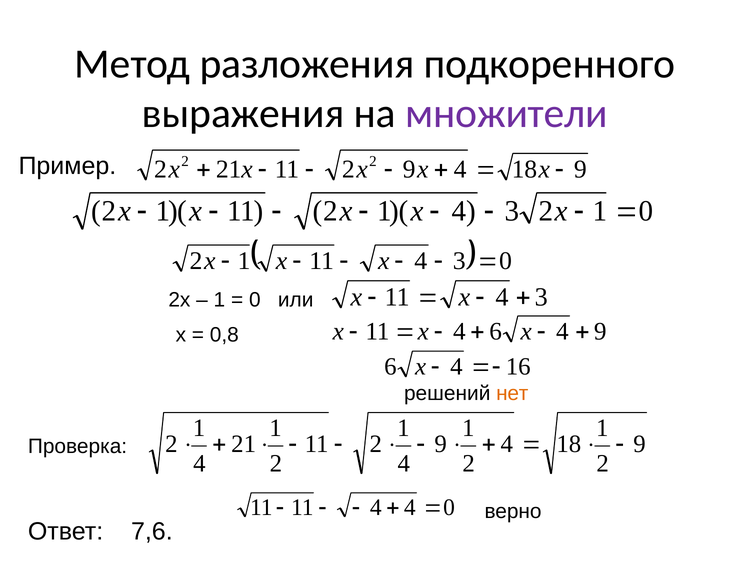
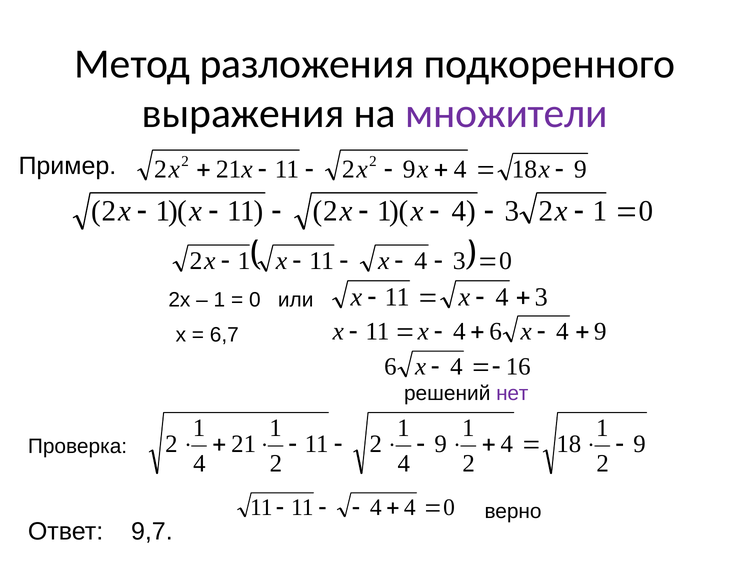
0,8: 0,8 -> 6,7
нет colour: orange -> purple
7,6: 7,6 -> 9,7
